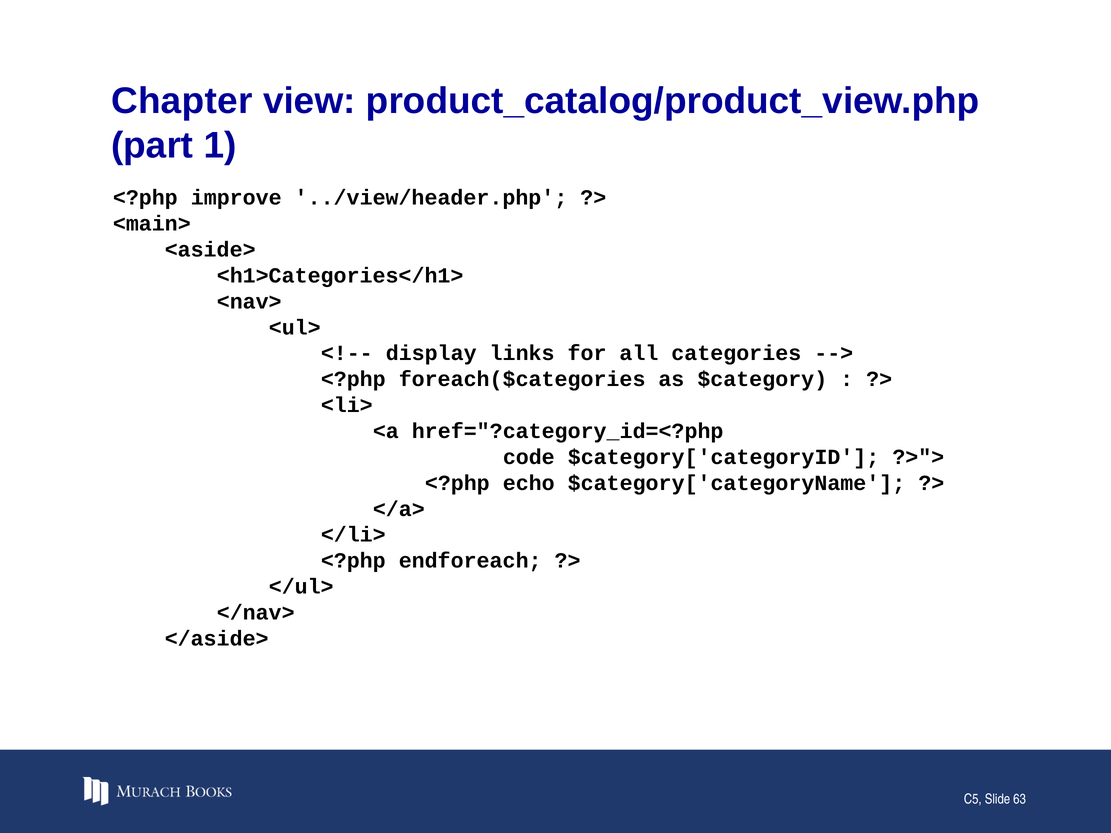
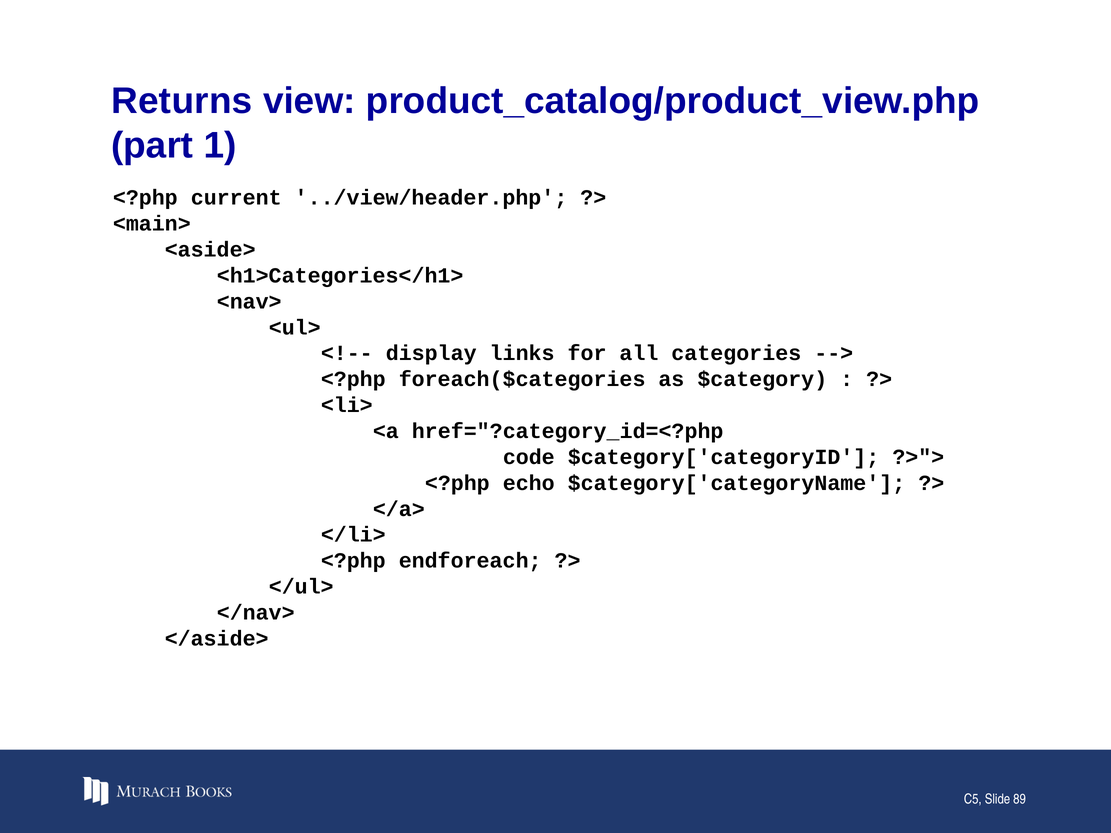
Chapter: Chapter -> Returns
improve: improve -> current
63: 63 -> 89
